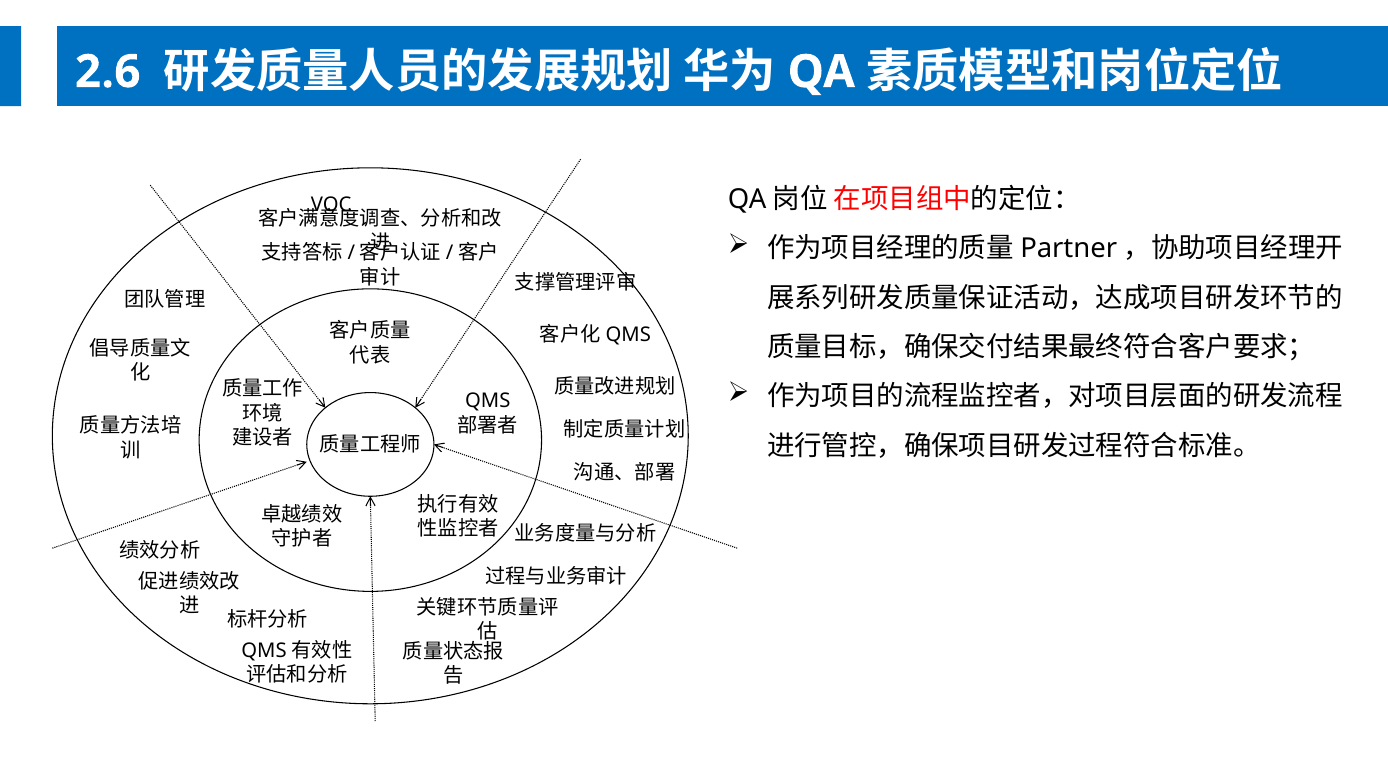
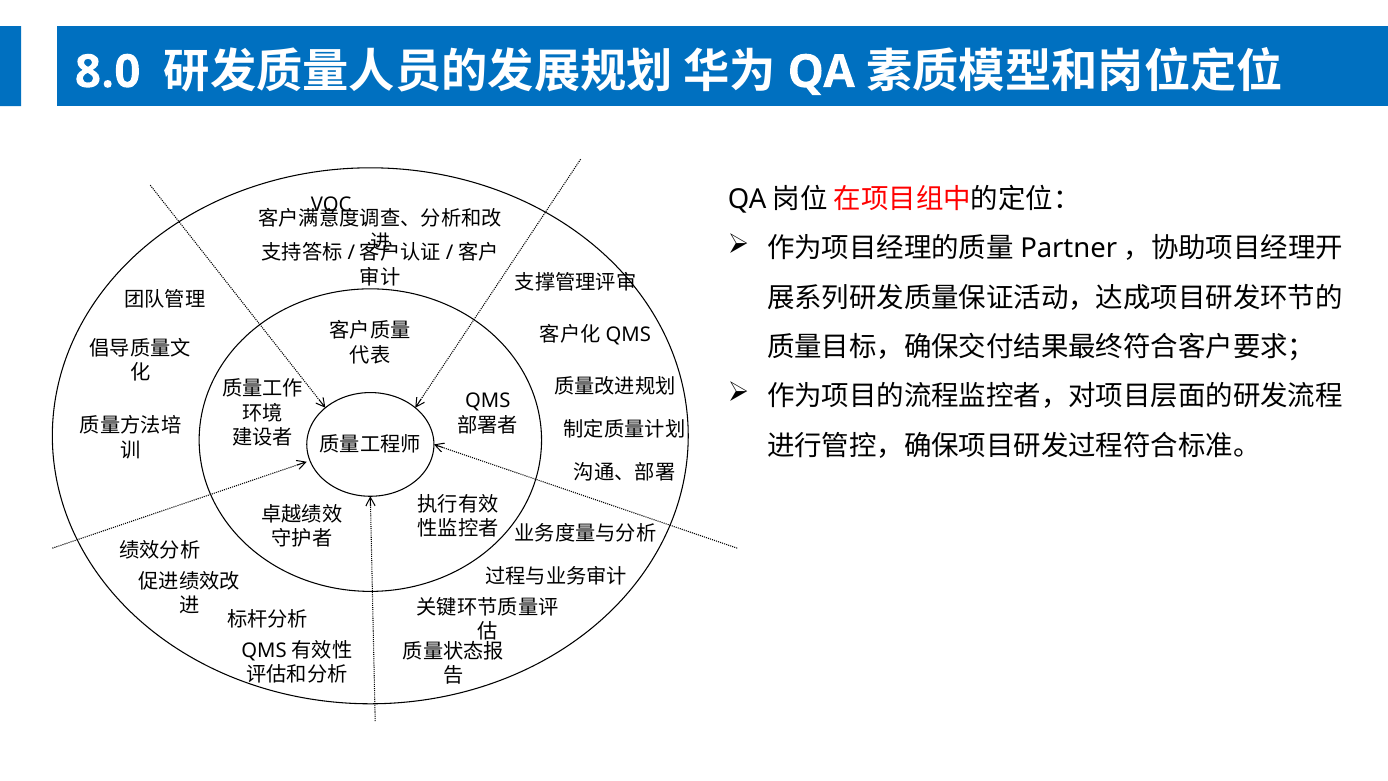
2.6: 2.6 -> 8.0
